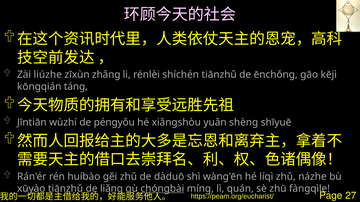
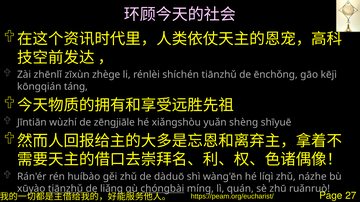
liúzhe: liúzhe -> zhēnlǐ
zhǎng: zhǎng -> zhège
péngyǒu: péngyǒu -> zēngjiāle
tiānzhǔ at (66, 189) underline: none -> present
fàngqìle: fàngqìle -> ruǎnruò
